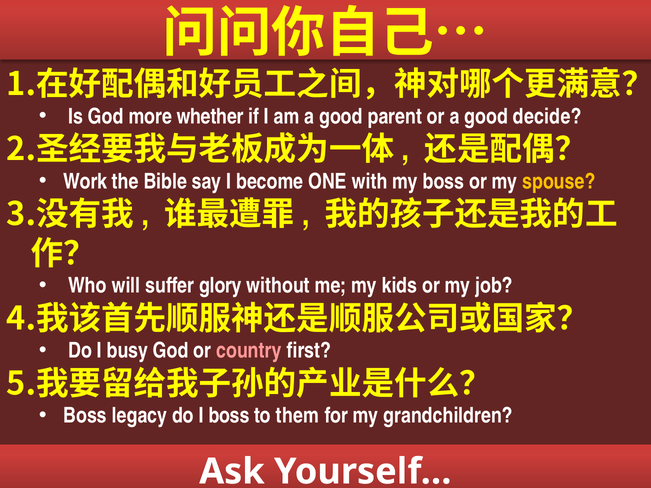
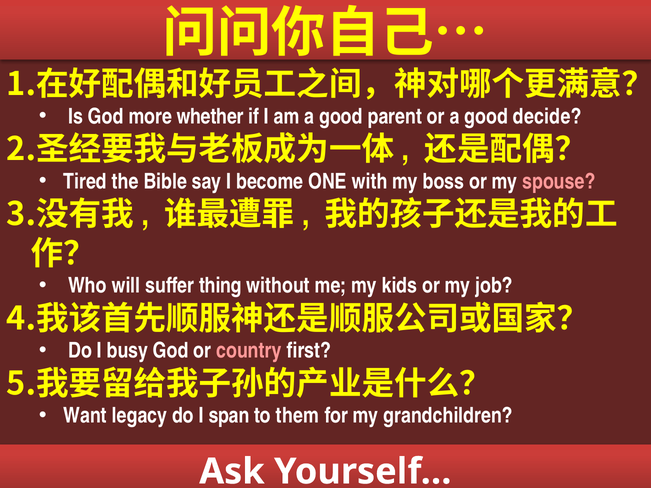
Work: Work -> Tired
spouse colour: yellow -> pink
glory: glory -> thing
Boss at (85, 416): Boss -> Want
I boss: boss -> span
